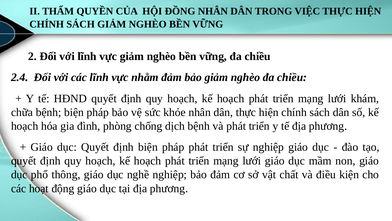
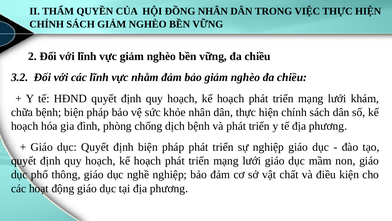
2.4: 2.4 -> 3.2
